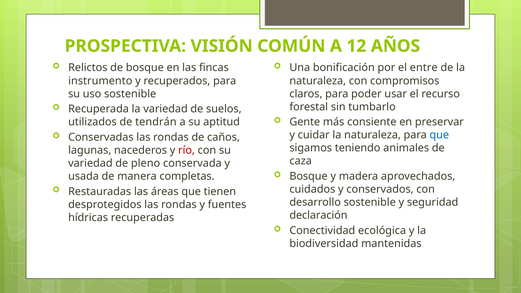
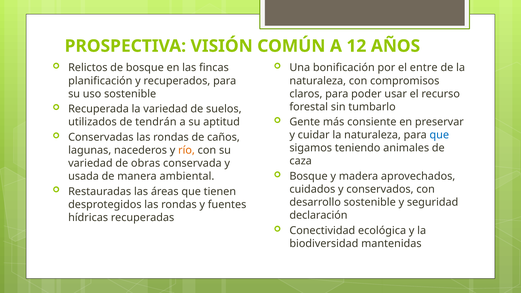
instrumento: instrumento -> planificación
río colour: red -> orange
pleno: pleno -> obras
completas: completas -> ambiental
